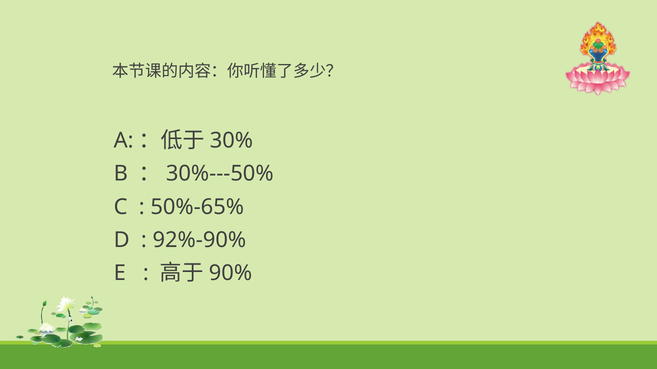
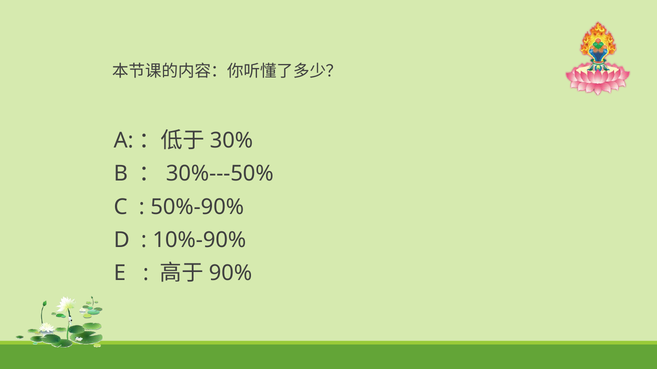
50%-65%: 50%-65% -> 50%-90%
92%-90%: 92%-90% -> 10%-90%
